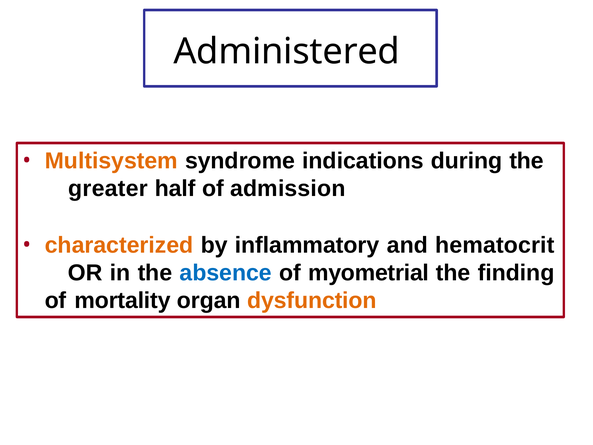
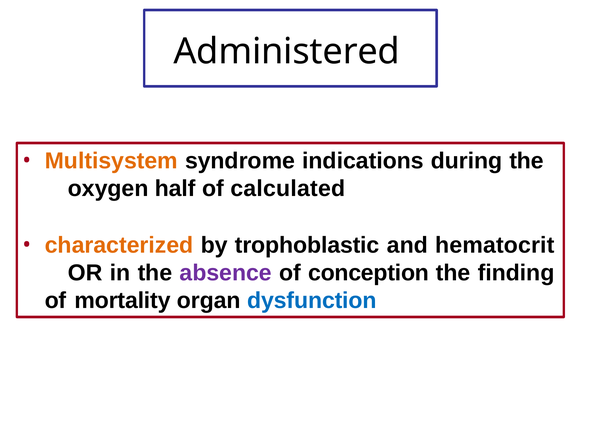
greater: greater -> oxygen
admission: admission -> calculated
inflammatory: inflammatory -> trophoblastic
absence colour: blue -> purple
myometrial: myometrial -> conception
dysfunction colour: orange -> blue
